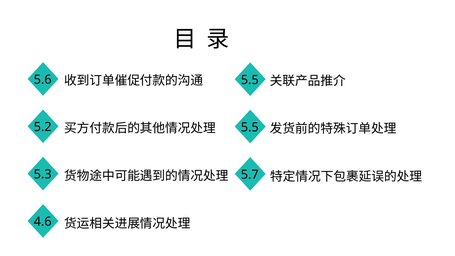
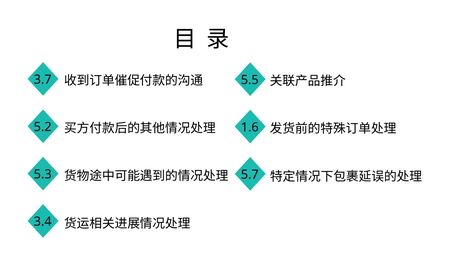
5.6: 5.6 -> 3.7
5.5 at (250, 127): 5.5 -> 1.6
4.6: 4.6 -> 3.4
